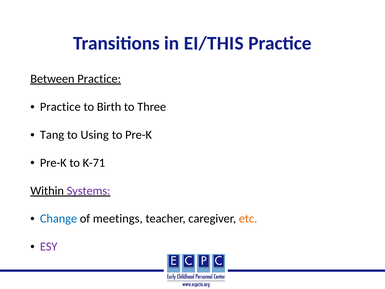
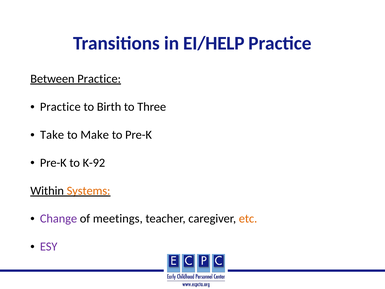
EI/THIS: EI/THIS -> EI/HELP
Tang: Tang -> Take
Using: Using -> Make
K-71: K-71 -> K-92
Systems colour: purple -> orange
Change colour: blue -> purple
